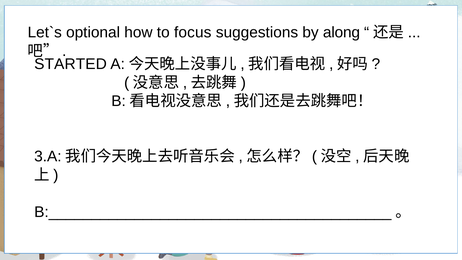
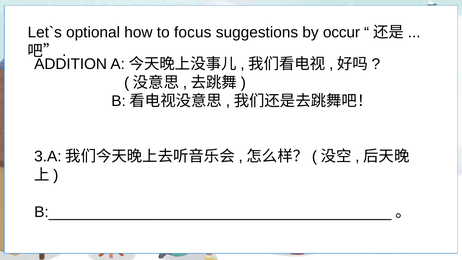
along: along -> occur
STARTED: STARTED -> ADDITION
